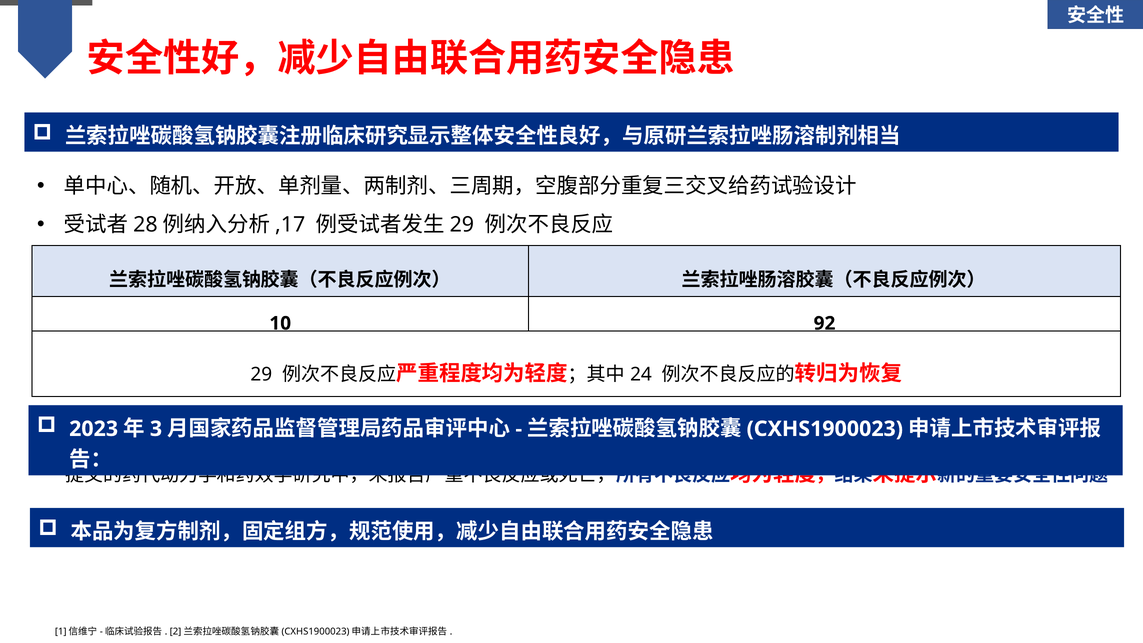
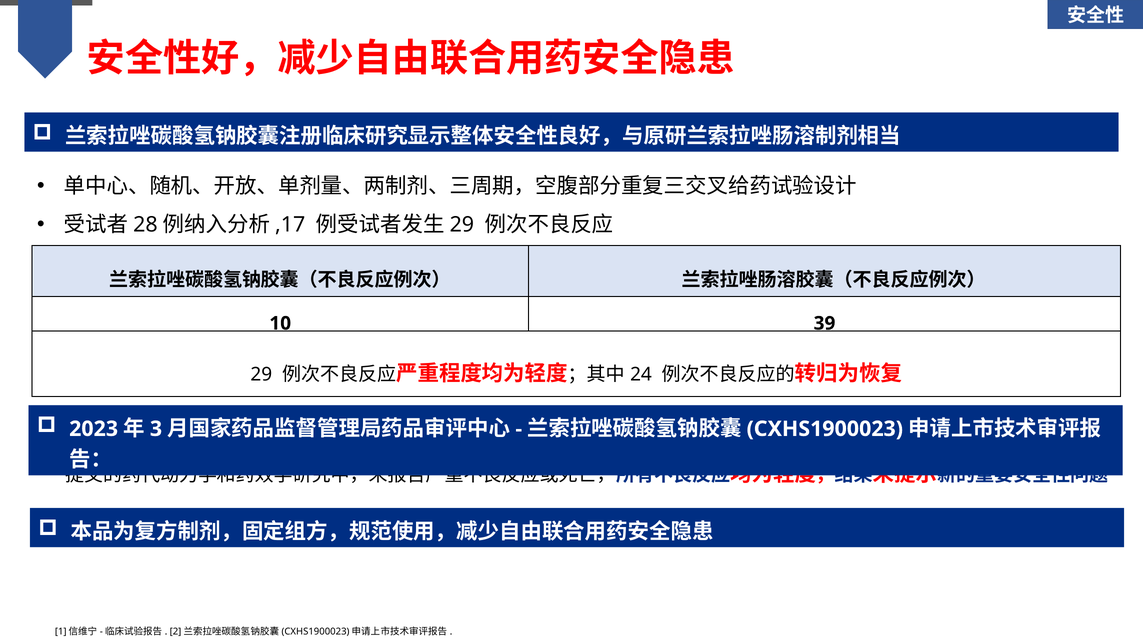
92: 92 -> 39
